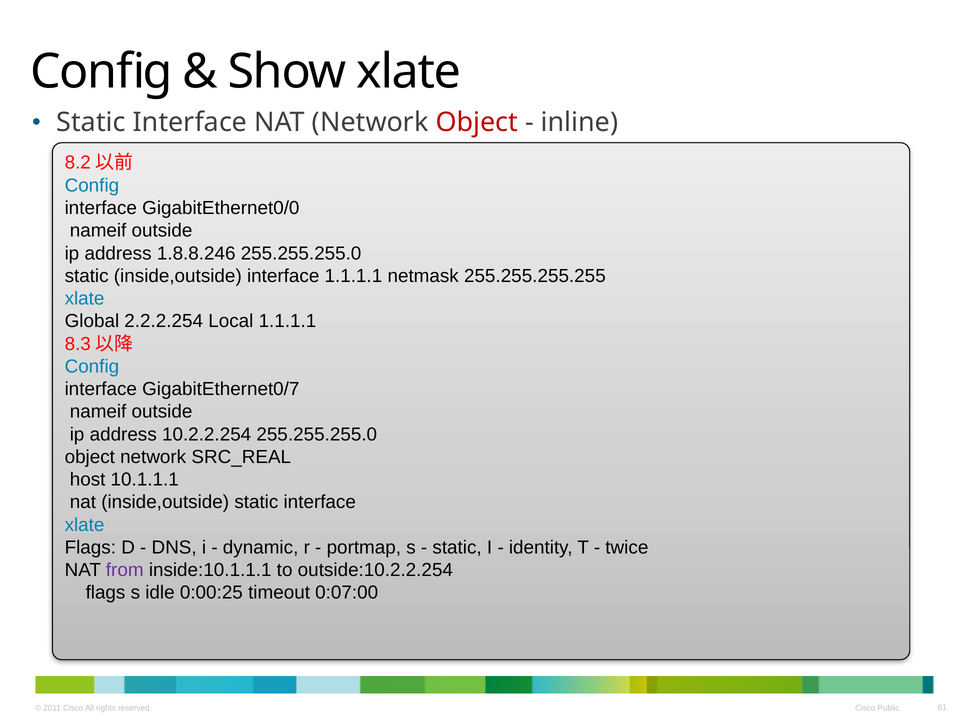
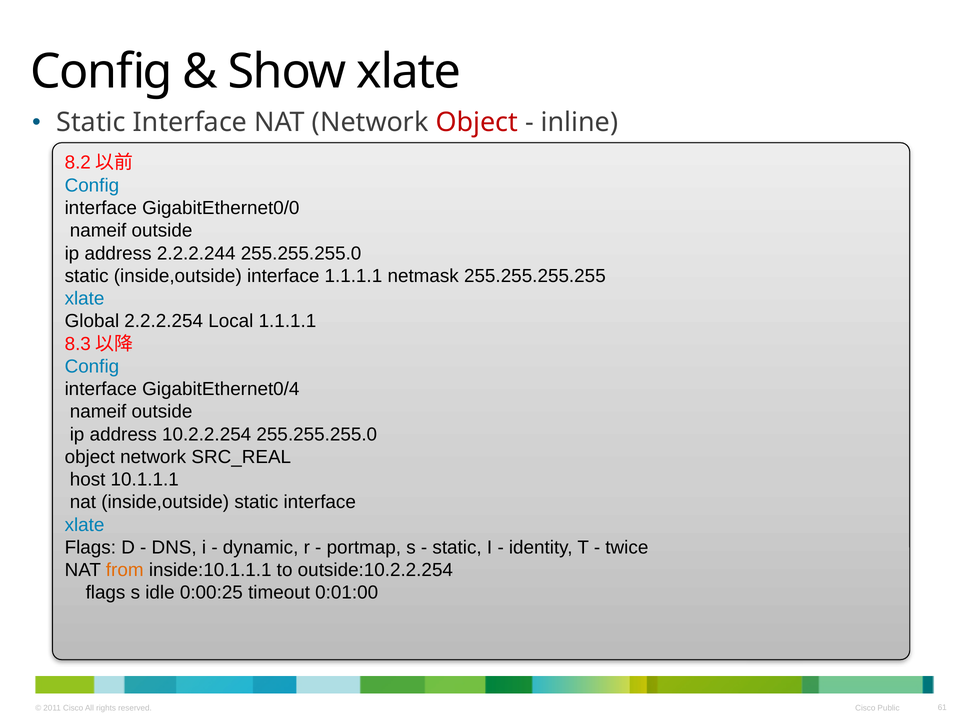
1.8.8.246: 1.8.8.246 -> 2.2.2.244
GigabitEthernet0/7: GigabitEthernet0/7 -> GigabitEthernet0/4
from colour: purple -> orange
0:07:00: 0:07:00 -> 0:01:00
